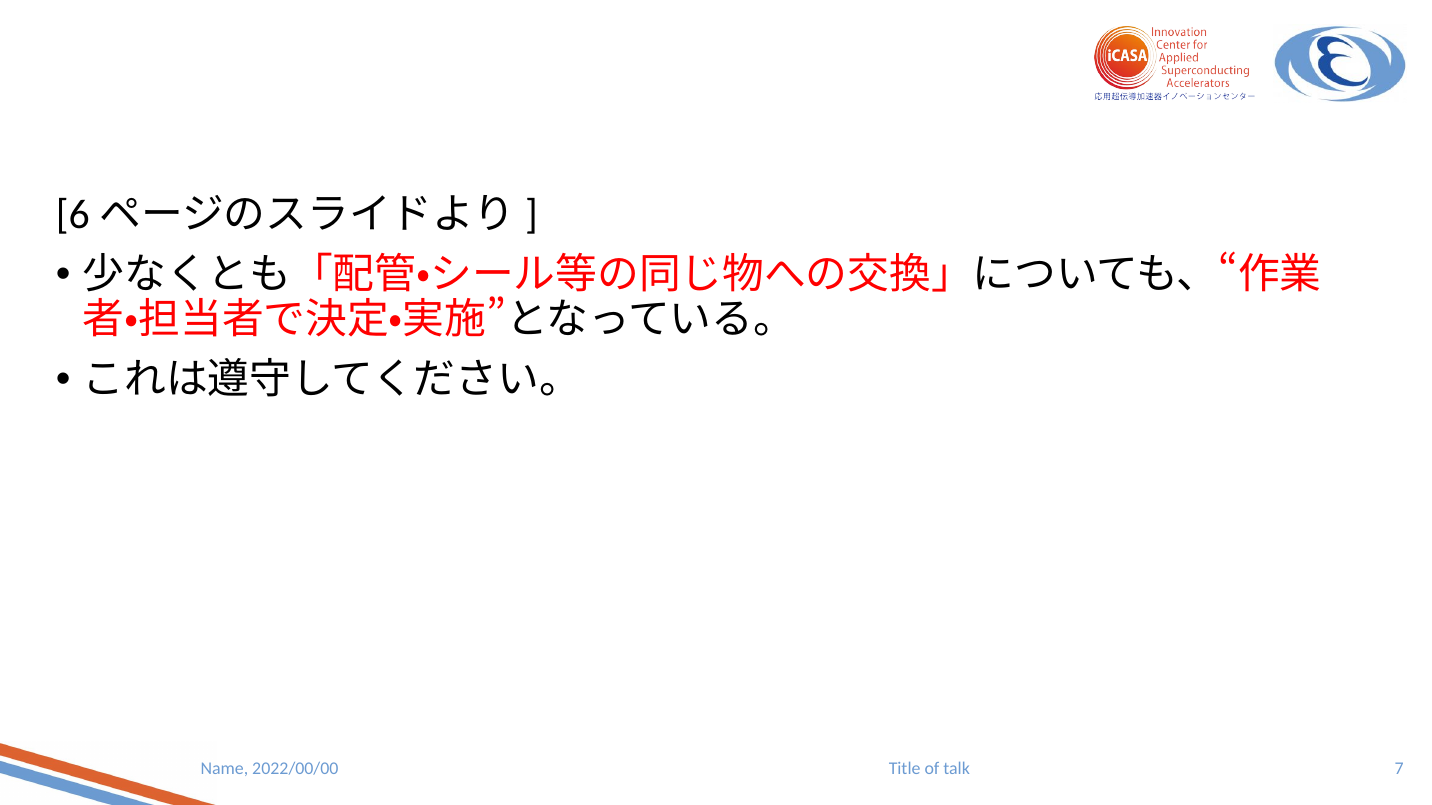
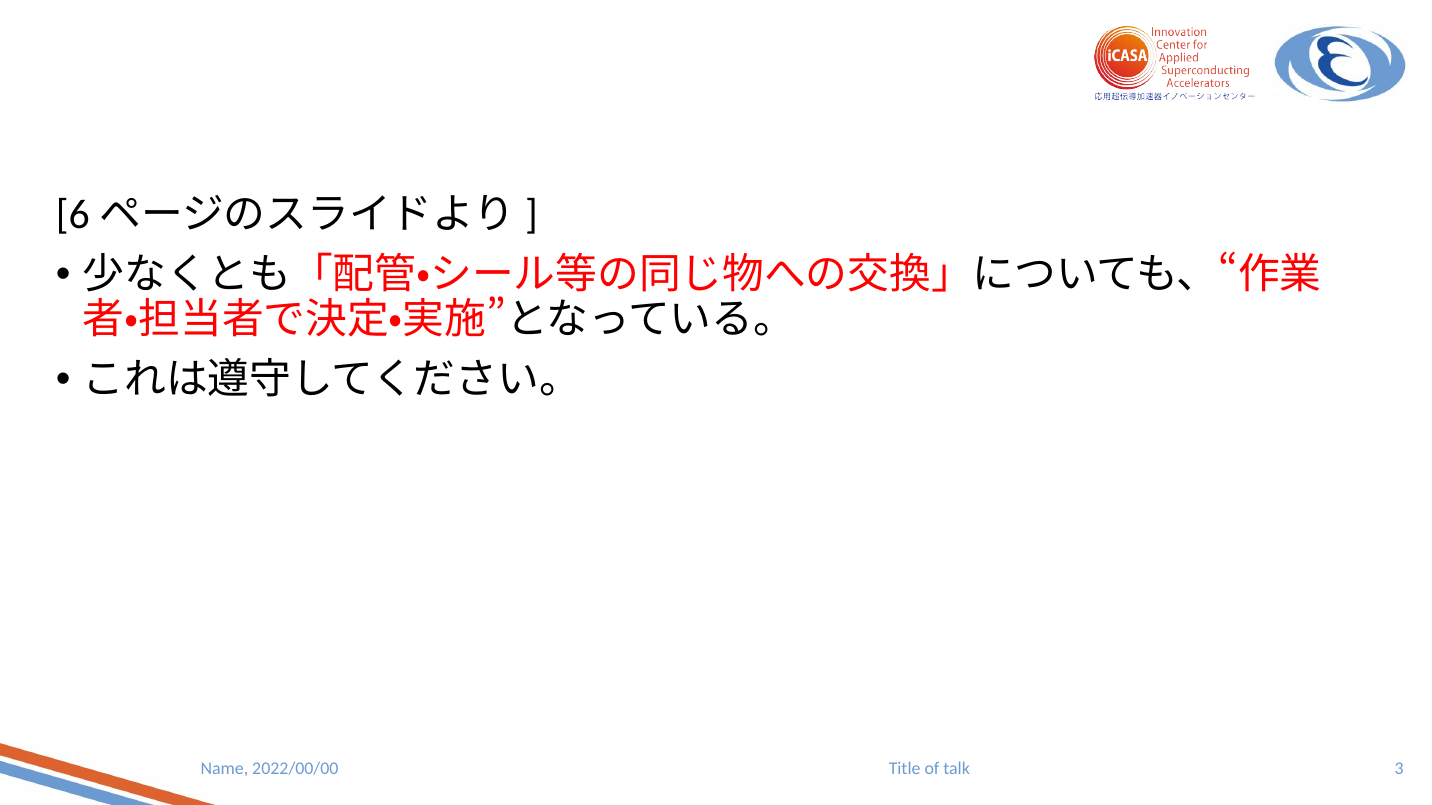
7: 7 -> 3
